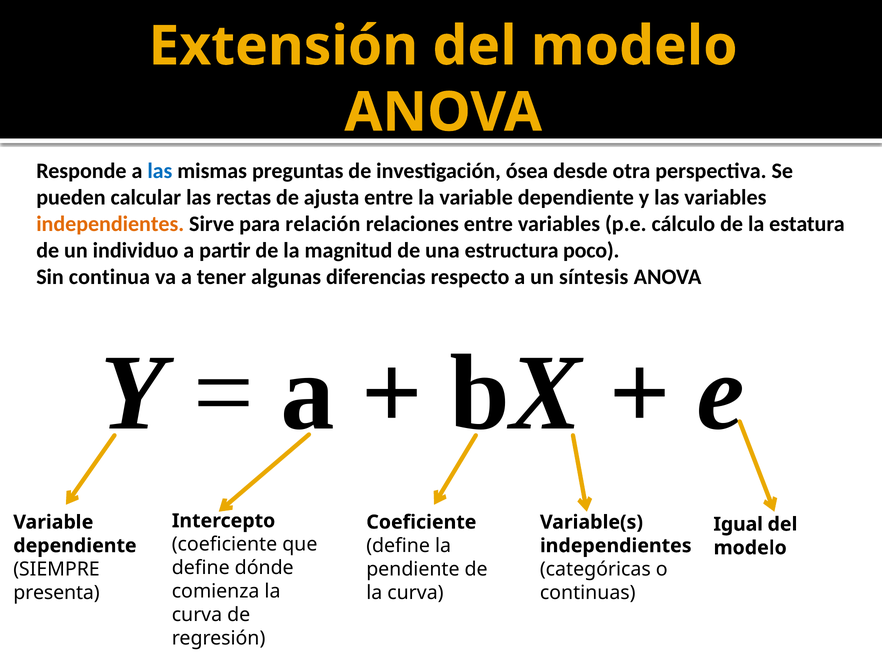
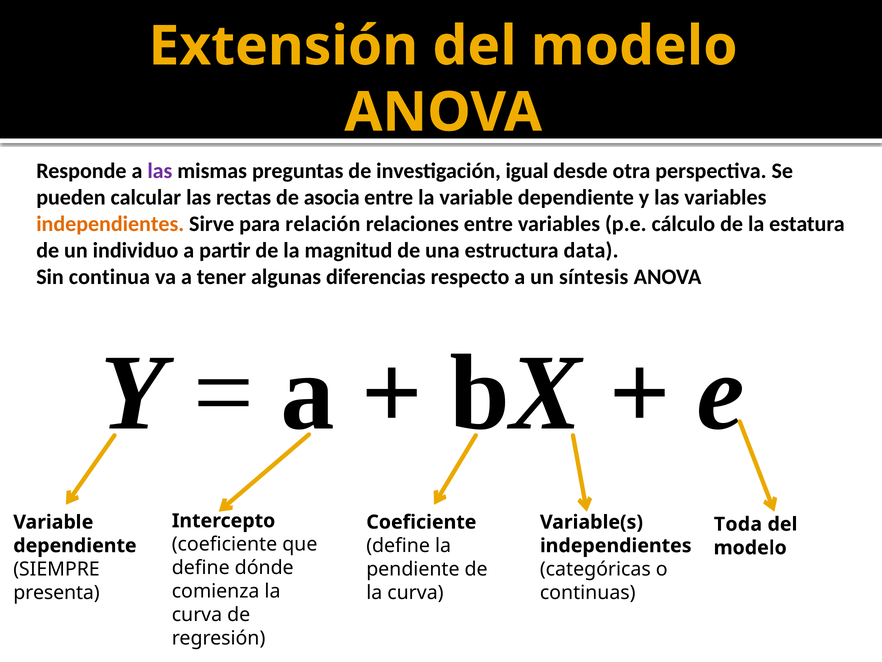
las at (160, 171) colour: blue -> purple
ósea: ósea -> igual
ajusta: ajusta -> asocia
poco: poco -> data
Igual: Igual -> Toda
